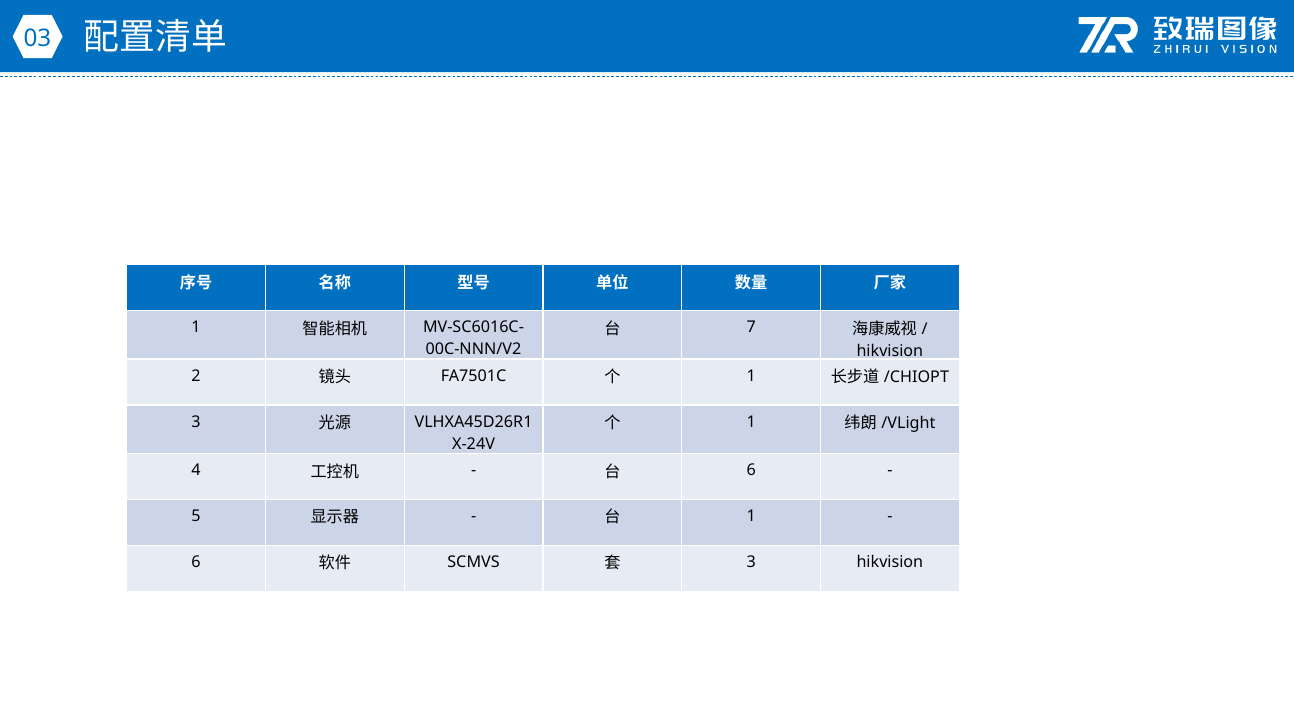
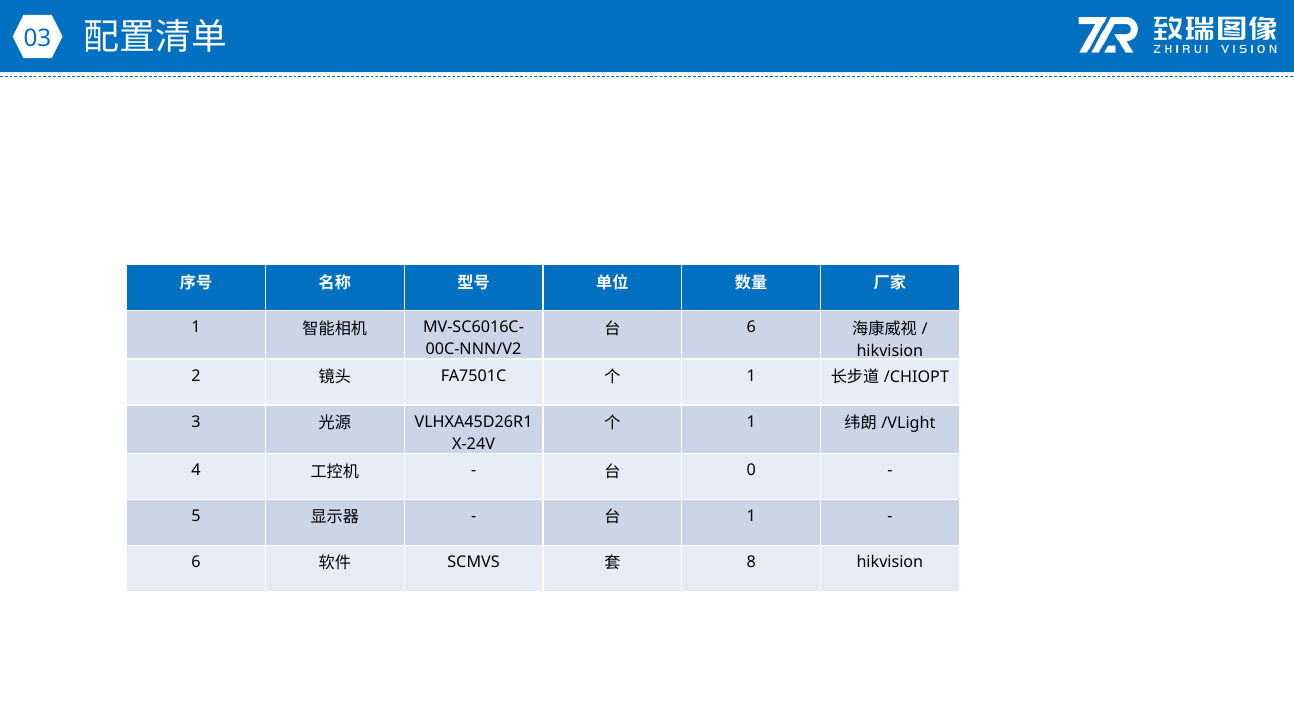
7 at (751, 327): 7 -> 6
6 at (751, 470): 6 -> 0
3 at (751, 562): 3 -> 8
